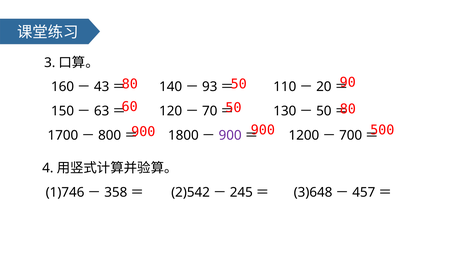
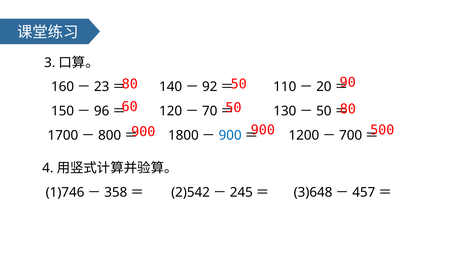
43: 43 -> 23
93: 93 -> 92
63: 63 -> 96
900 at (230, 135) colour: purple -> blue
